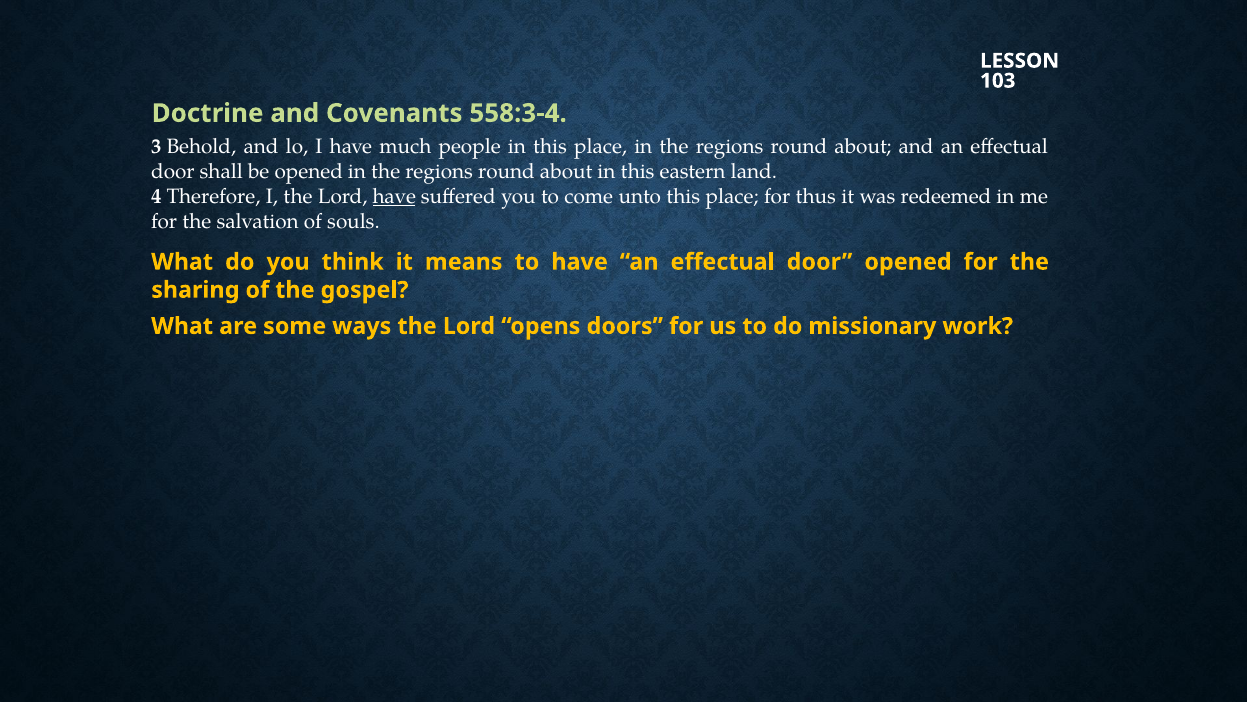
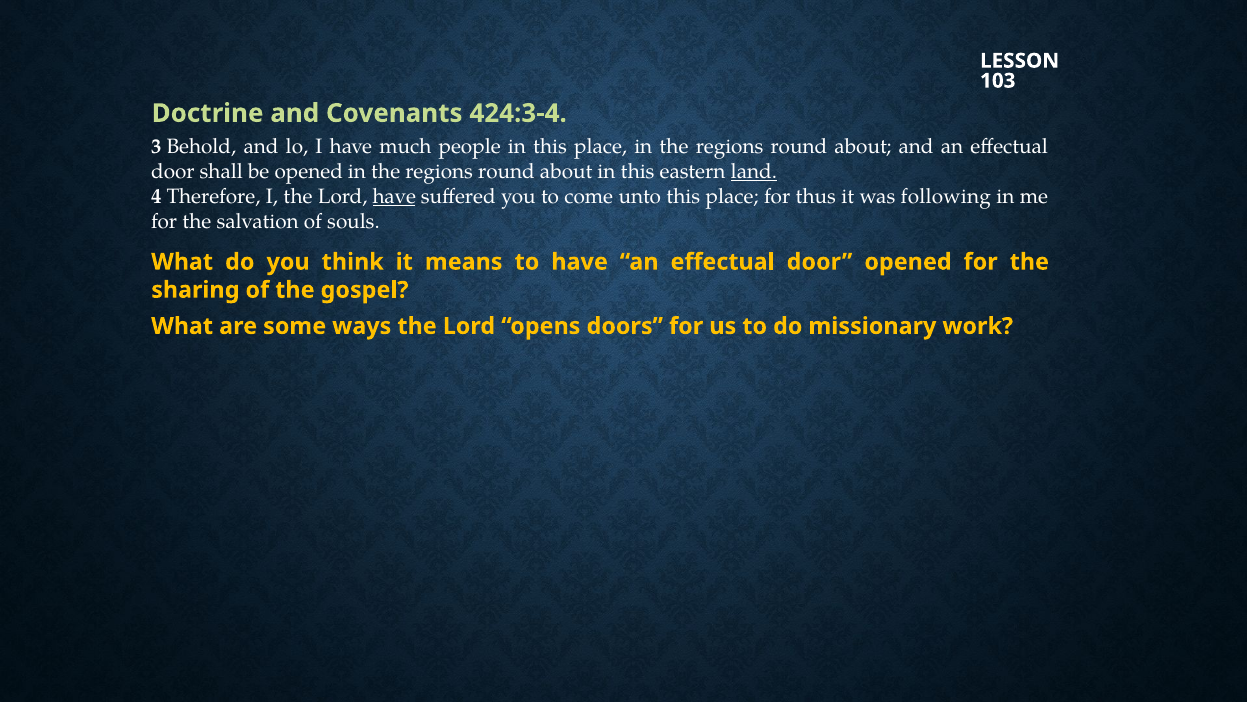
558:3-4: 558:3-4 -> 424:3-4
land underline: none -> present
redeemed: redeemed -> following
